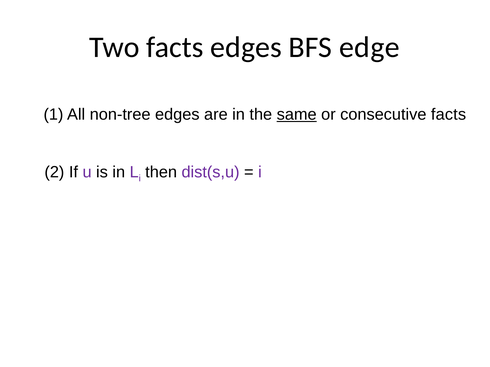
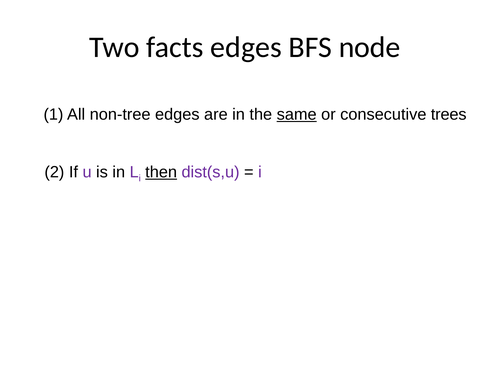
edge: edge -> node
consecutive facts: facts -> trees
then underline: none -> present
